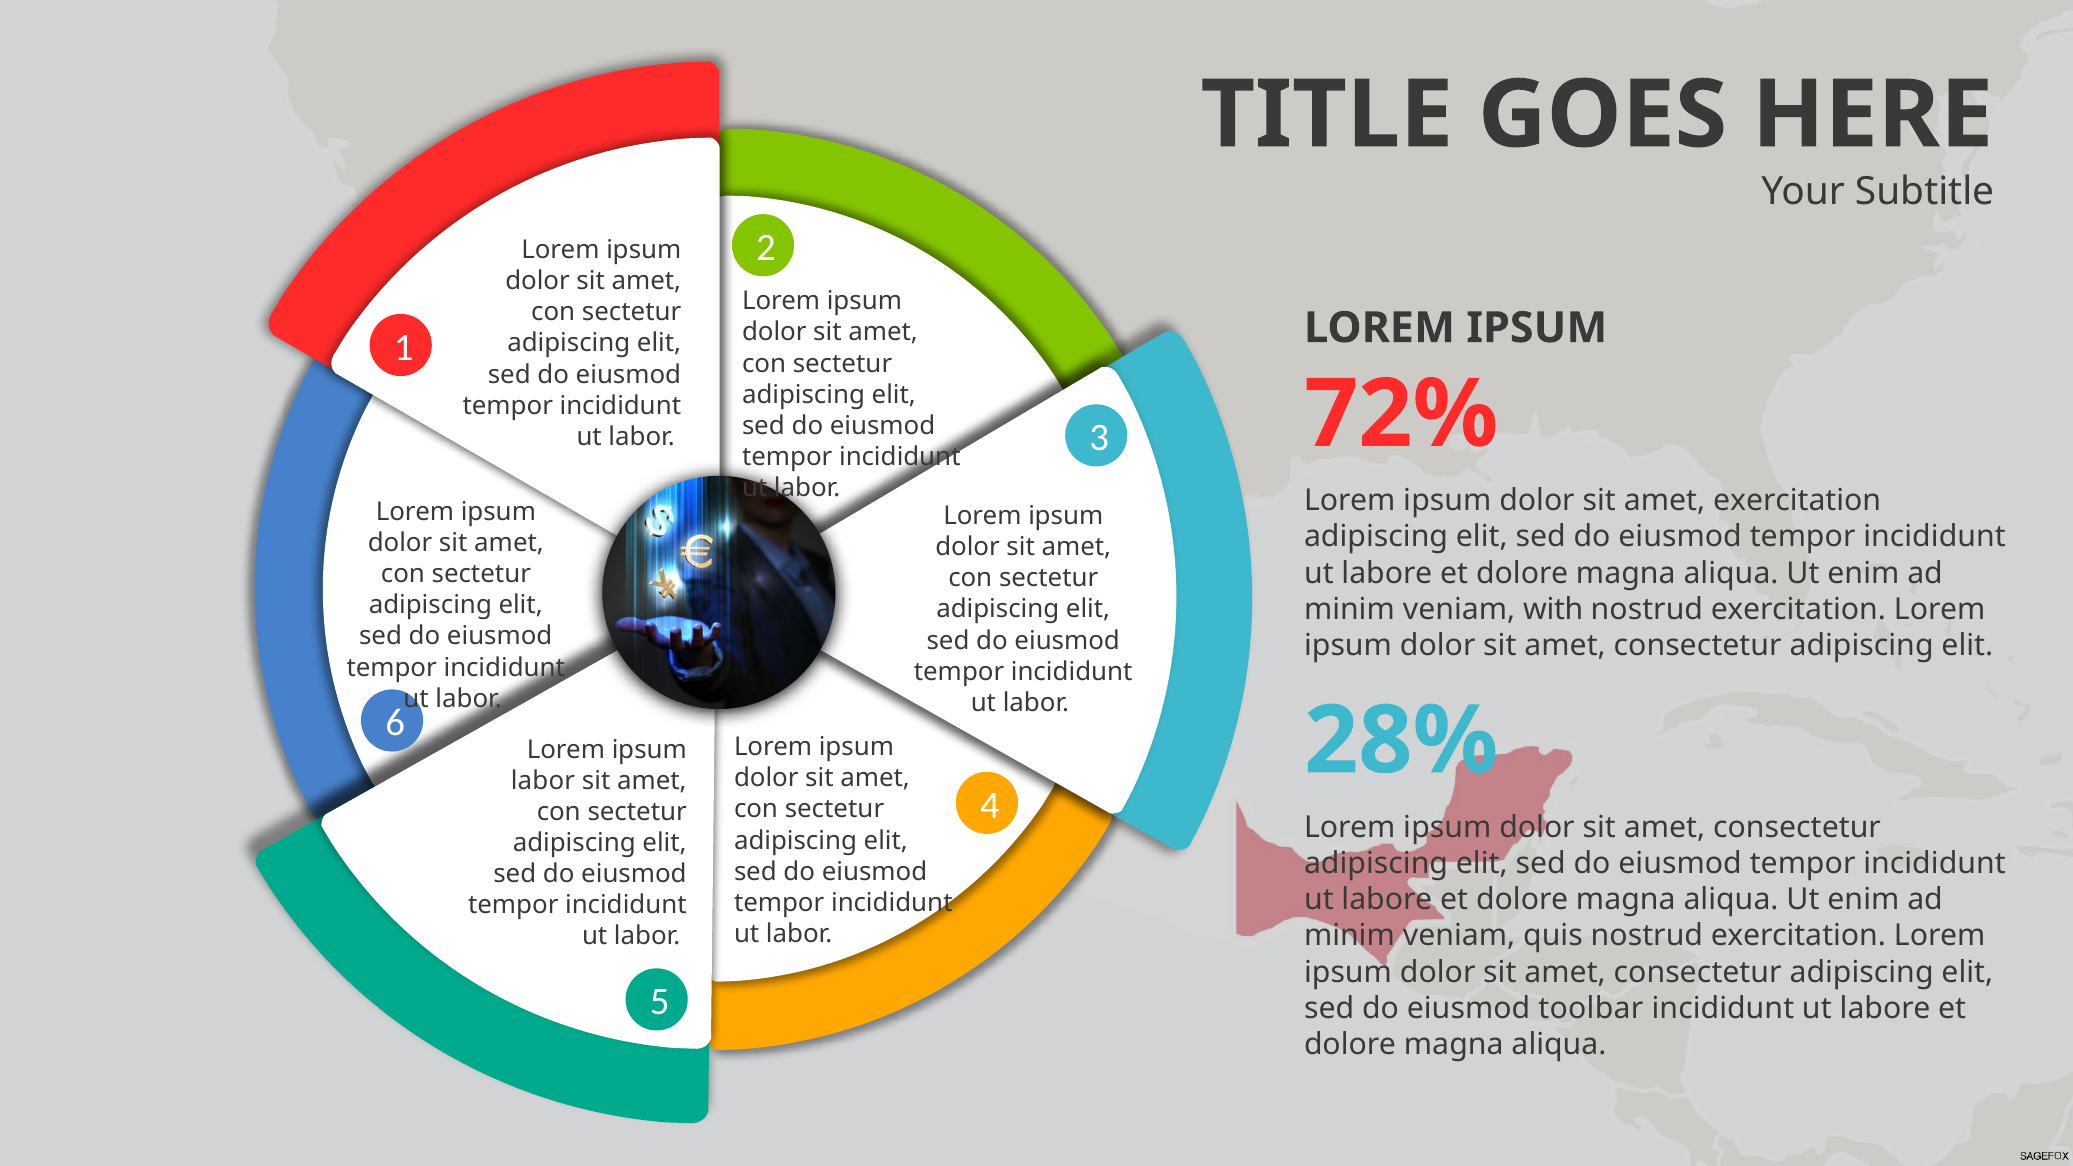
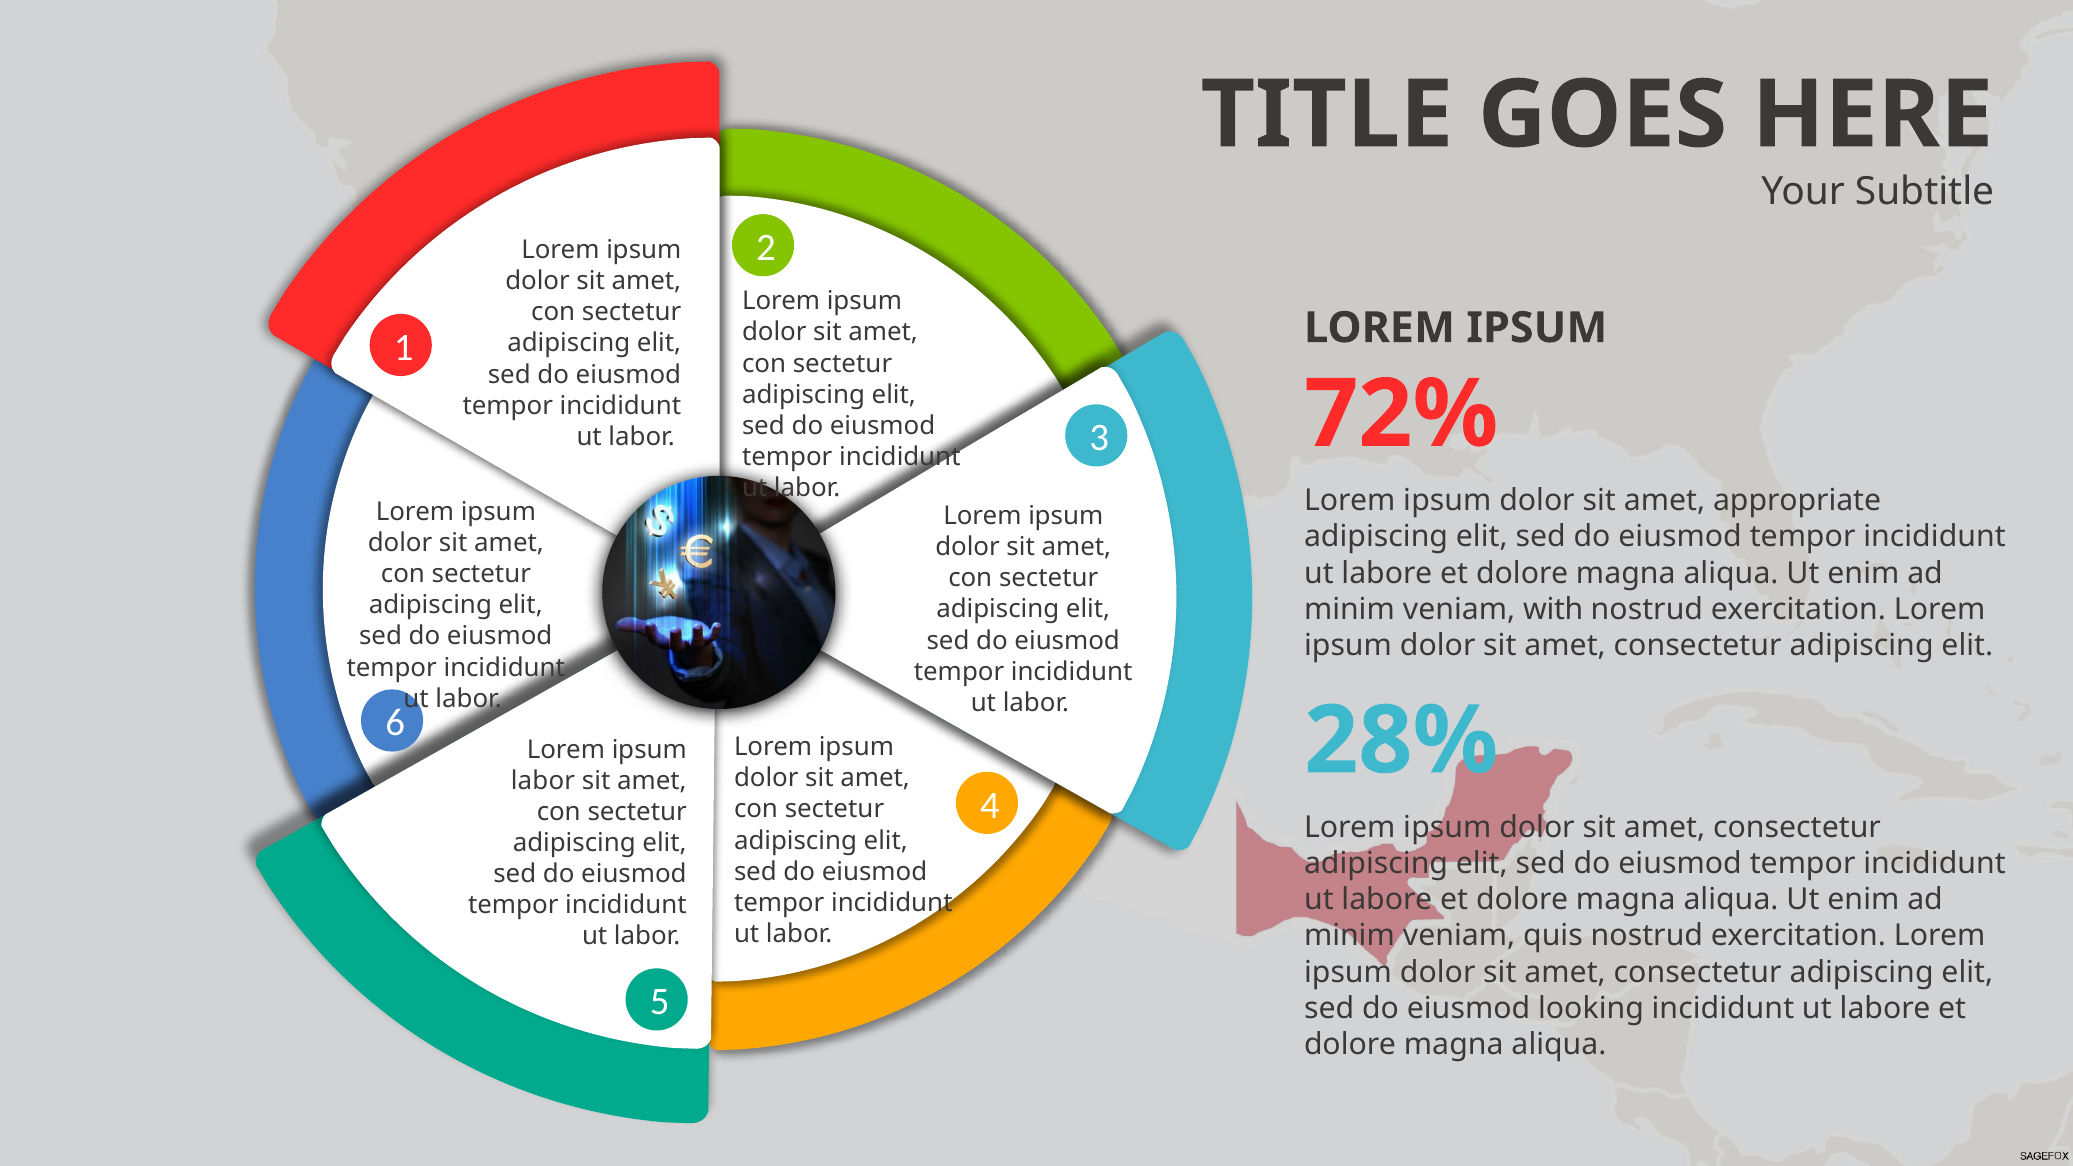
amet exercitation: exercitation -> appropriate
toolbar: toolbar -> looking
